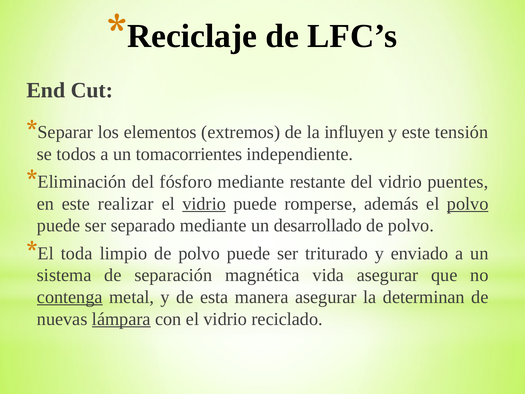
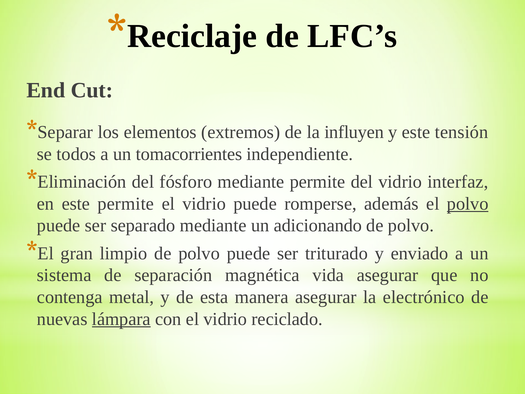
mediante restante: restante -> permite
puentes: puentes -> interfaz
este realizar: realizar -> permite
vidrio at (204, 204) underline: present -> none
desarrollado: desarrollado -> adicionando
toda: toda -> gran
contenga underline: present -> none
determinan: determinan -> electrónico
